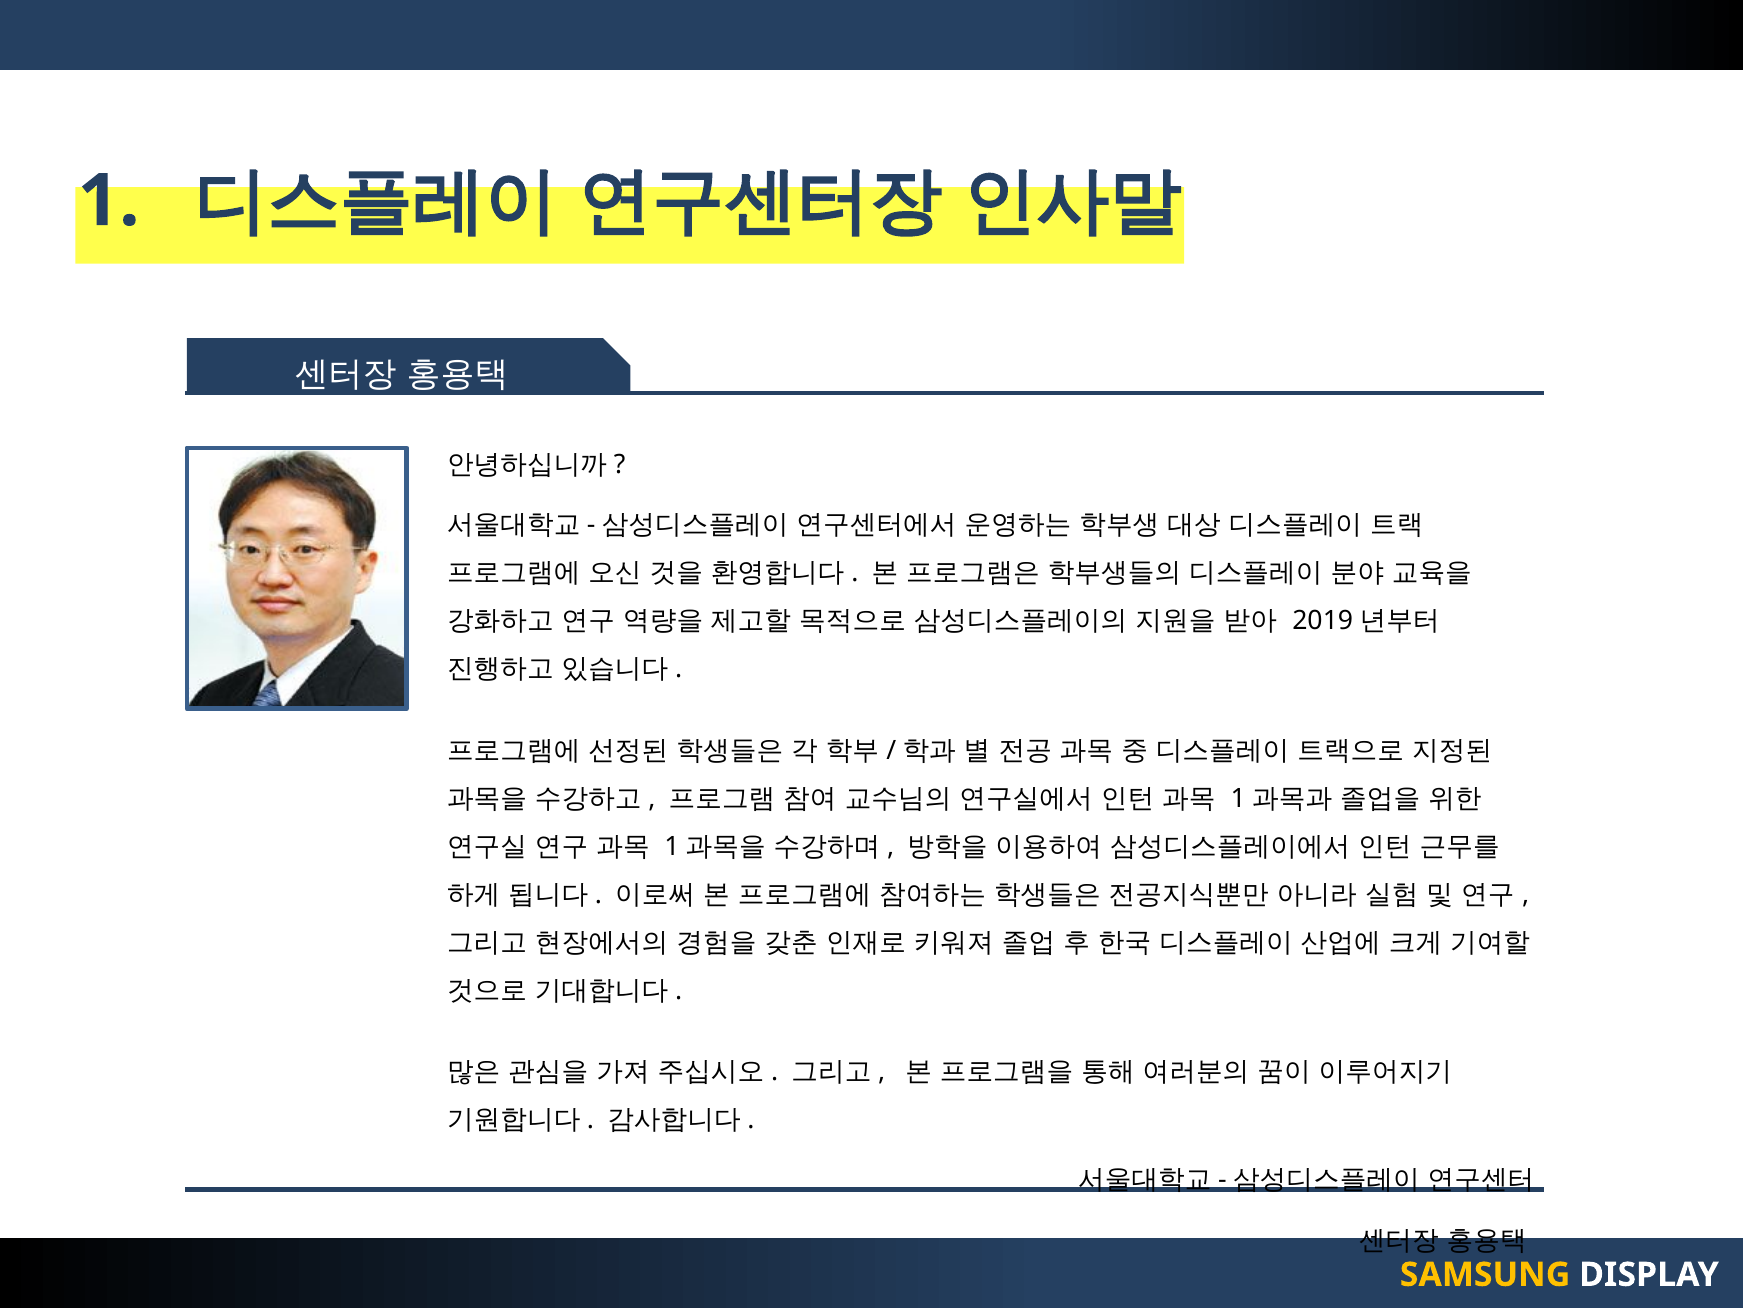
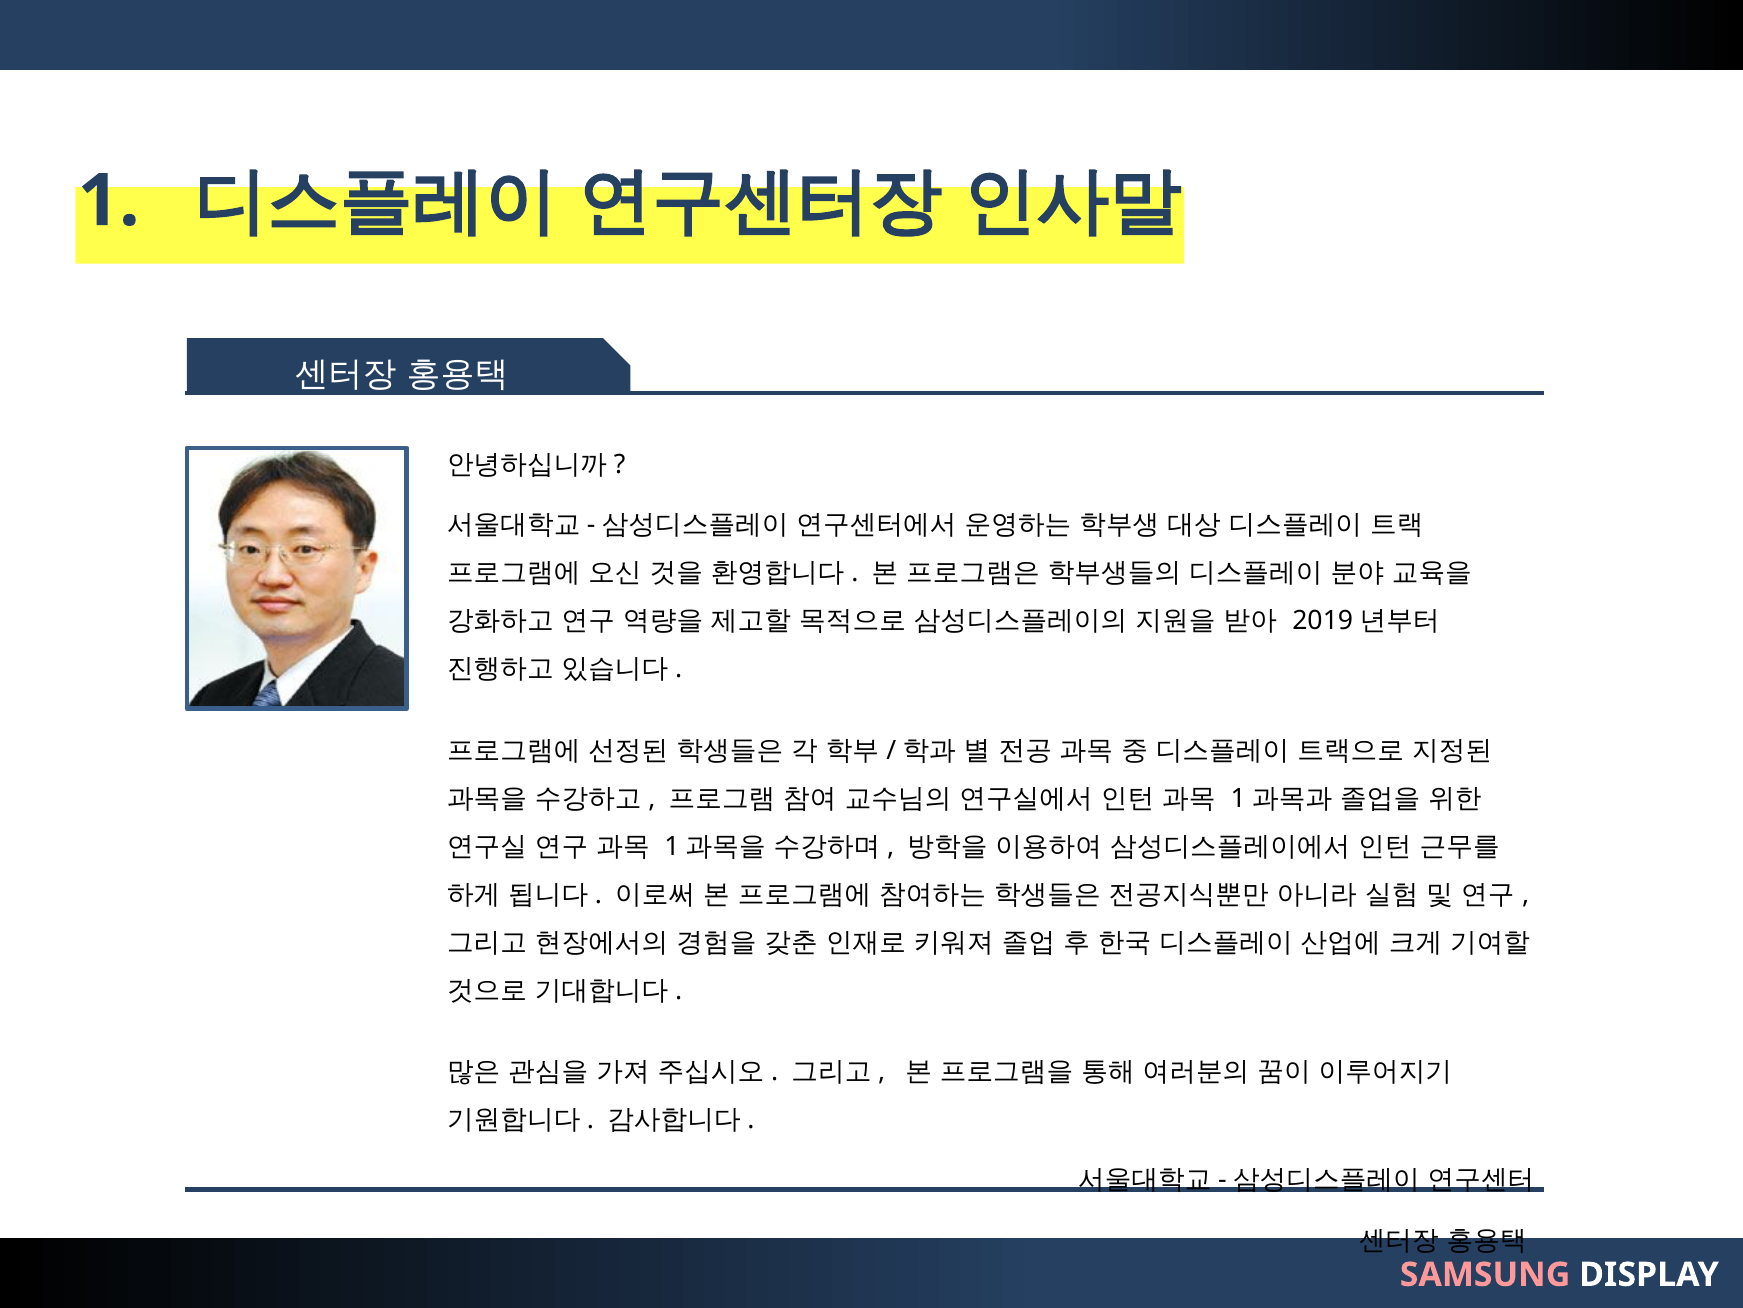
SAMSUNG colour: yellow -> pink
